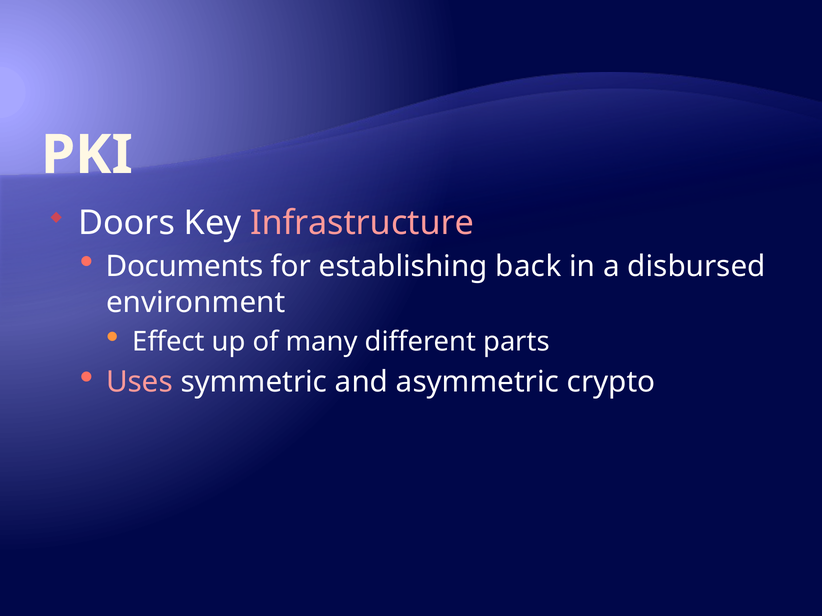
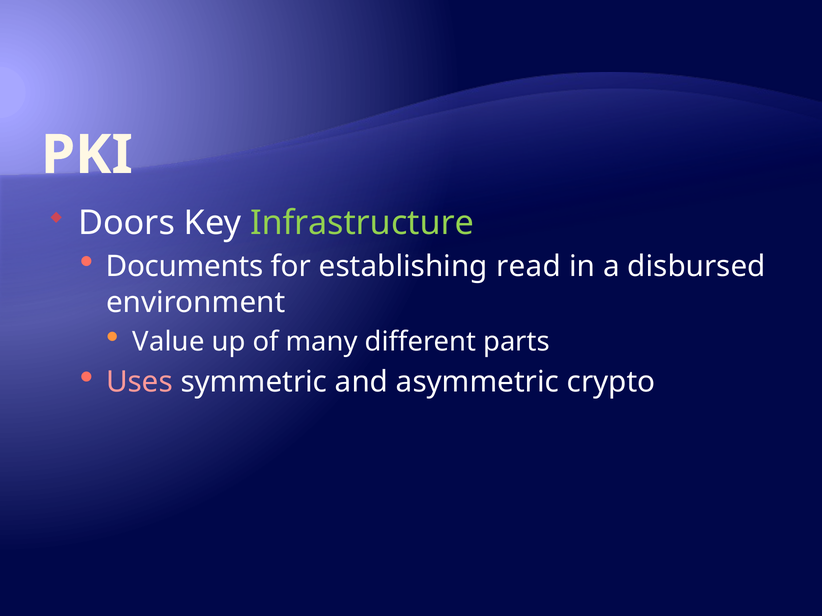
Infrastructure colour: pink -> light green
back: back -> read
Effect: Effect -> Value
